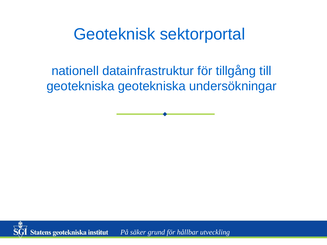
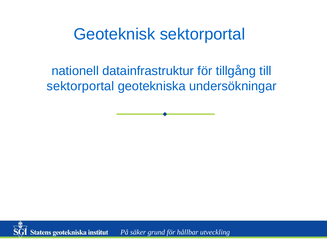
geotekniska at (80, 86): geotekniska -> sektorportal
